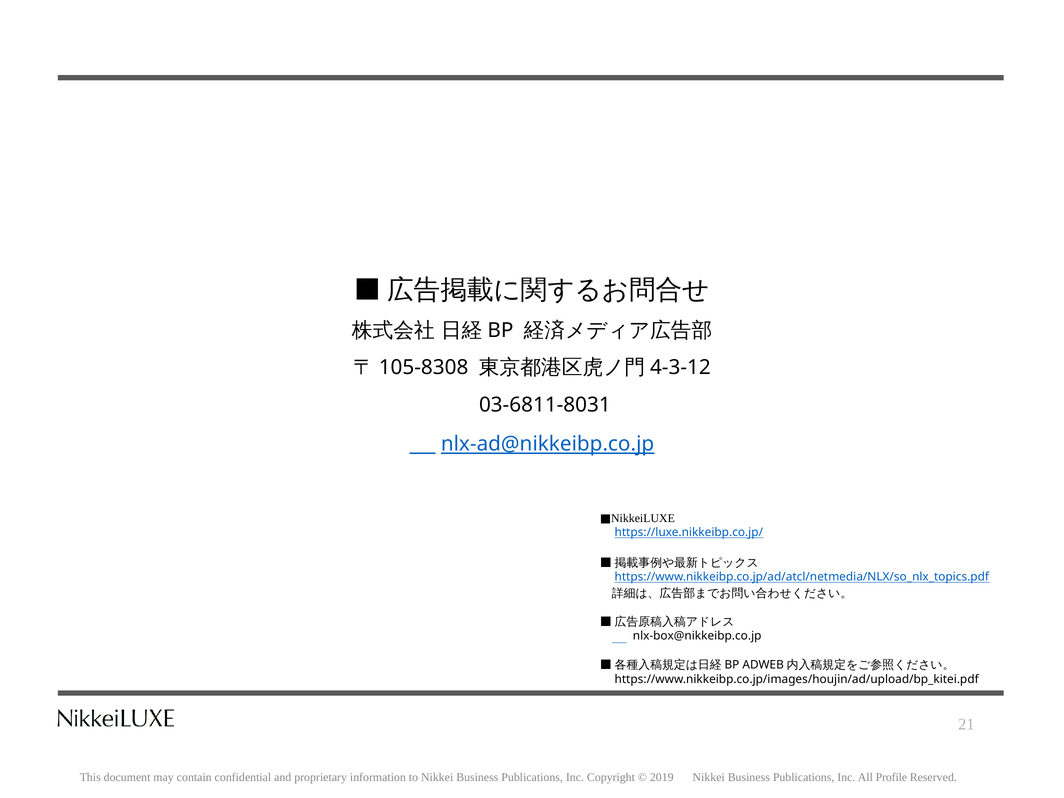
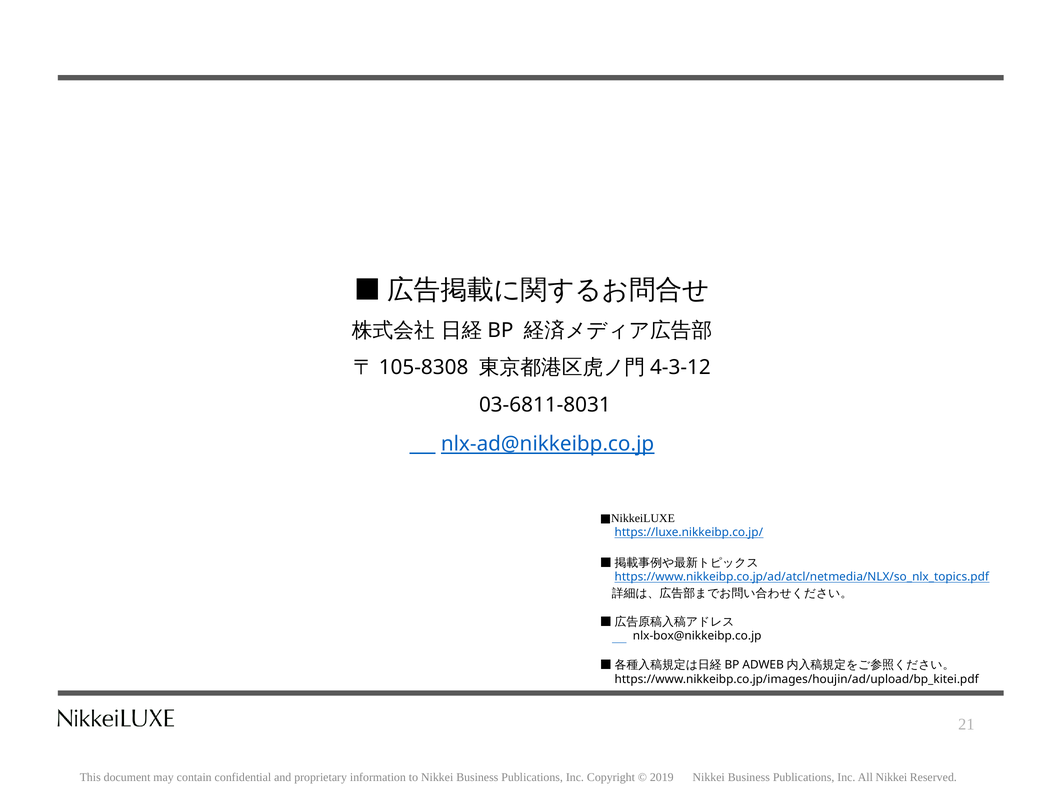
All Profile: Profile -> Nikkei
